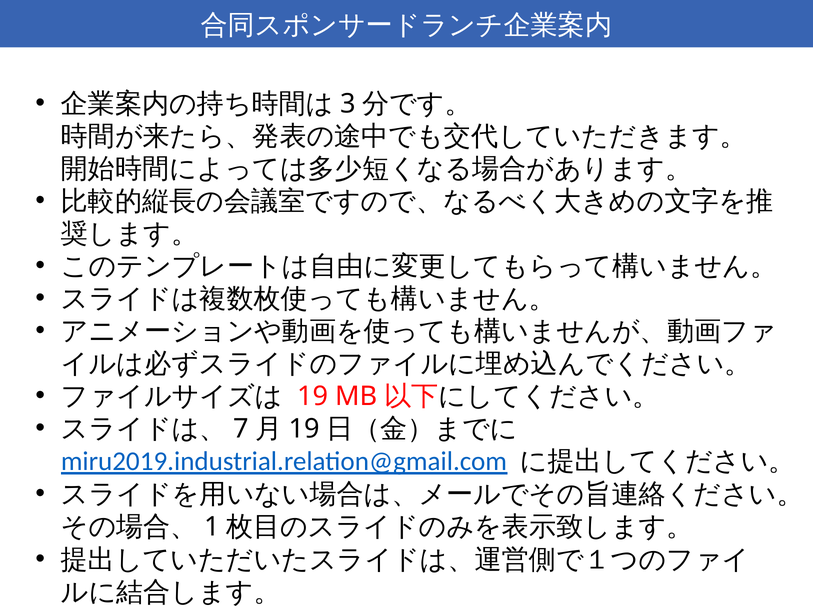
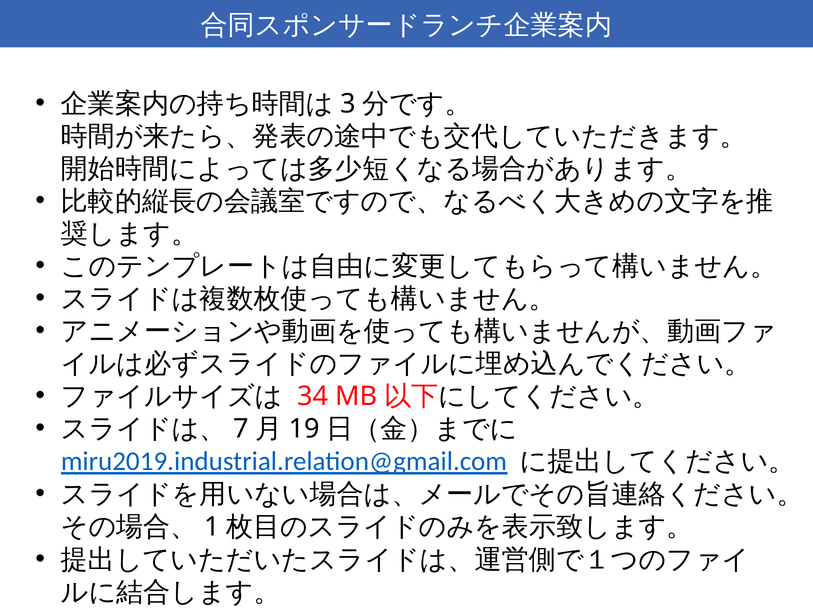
19 at (313, 396): 19 -> 34
